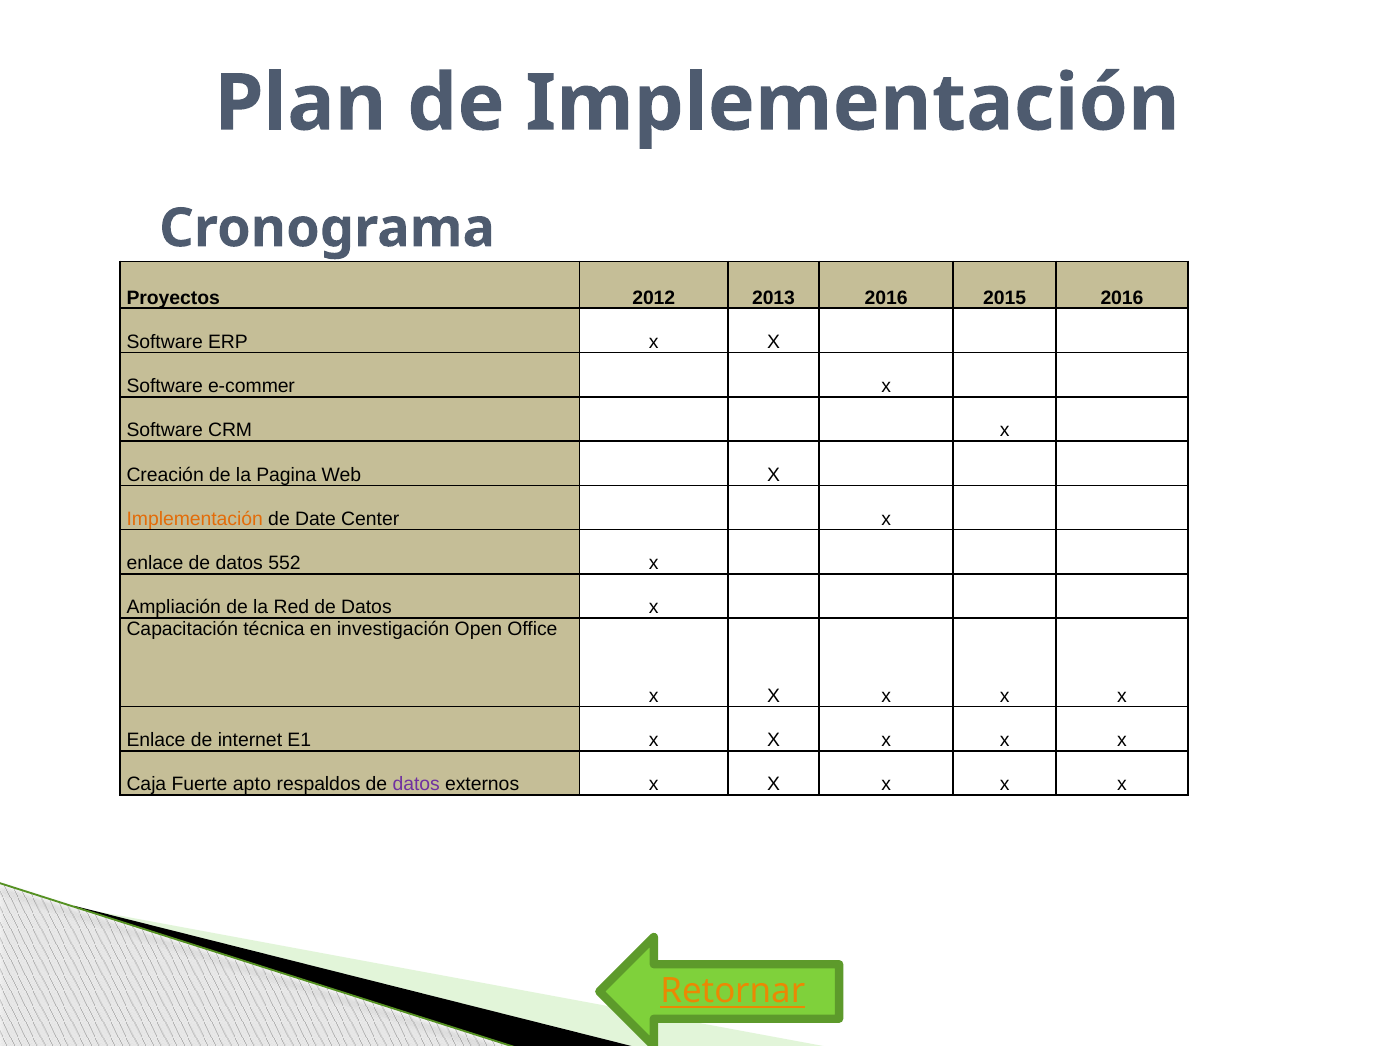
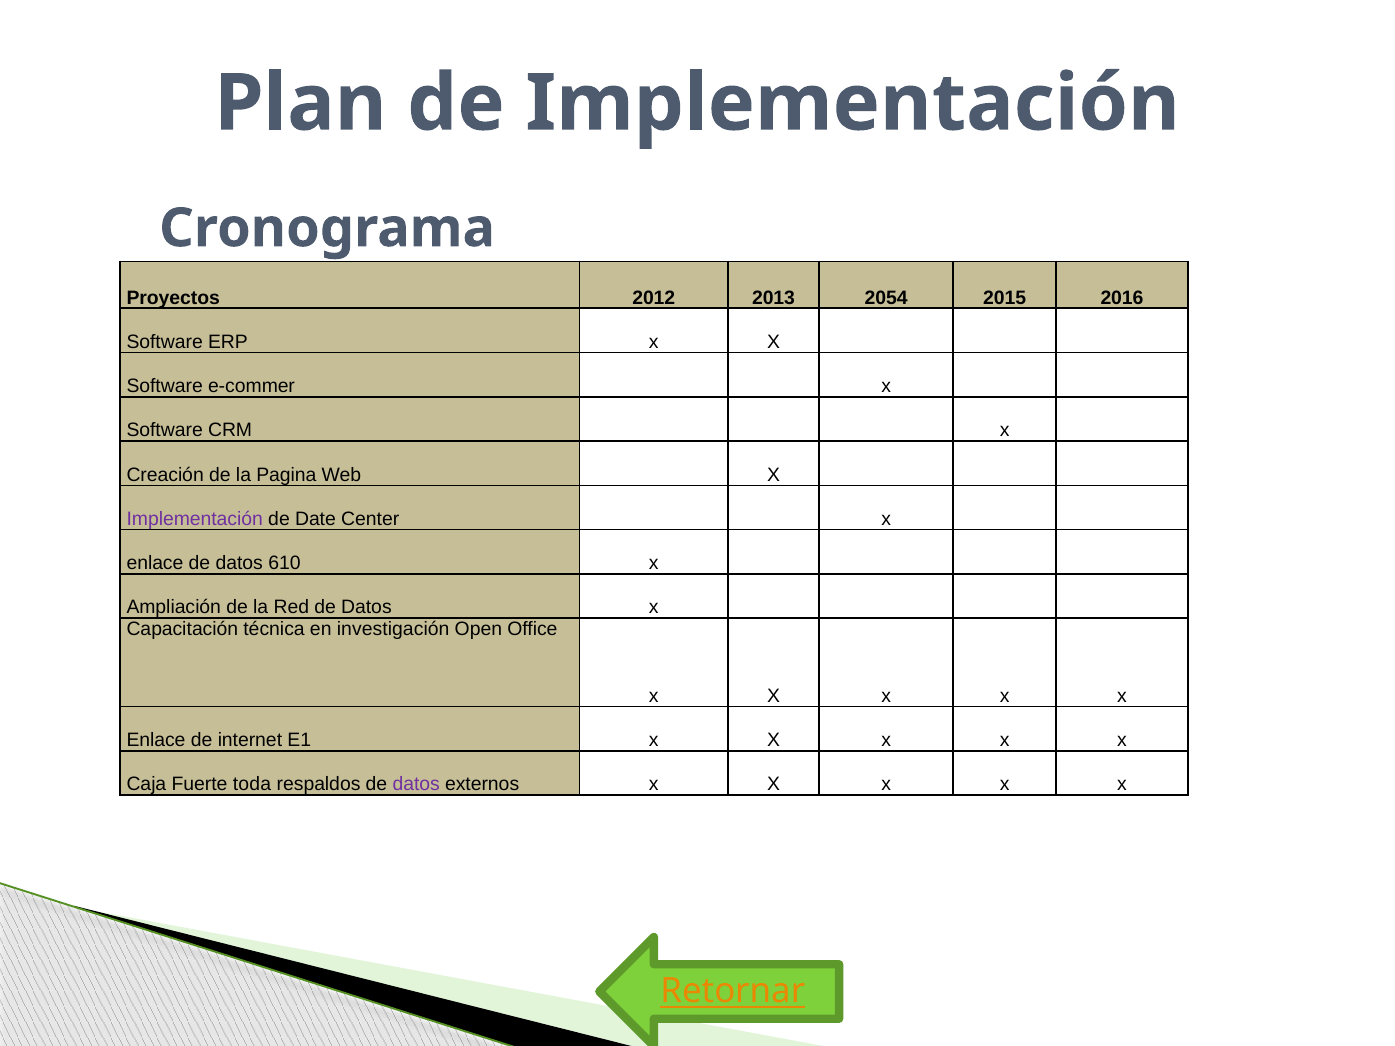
2013 2016: 2016 -> 2054
Implementación at (195, 519) colour: orange -> purple
552: 552 -> 610
apto: apto -> toda
